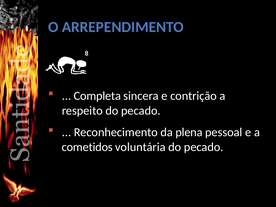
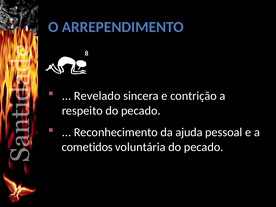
Completa: Completa -> Revelado
plena: plena -> ajuda
